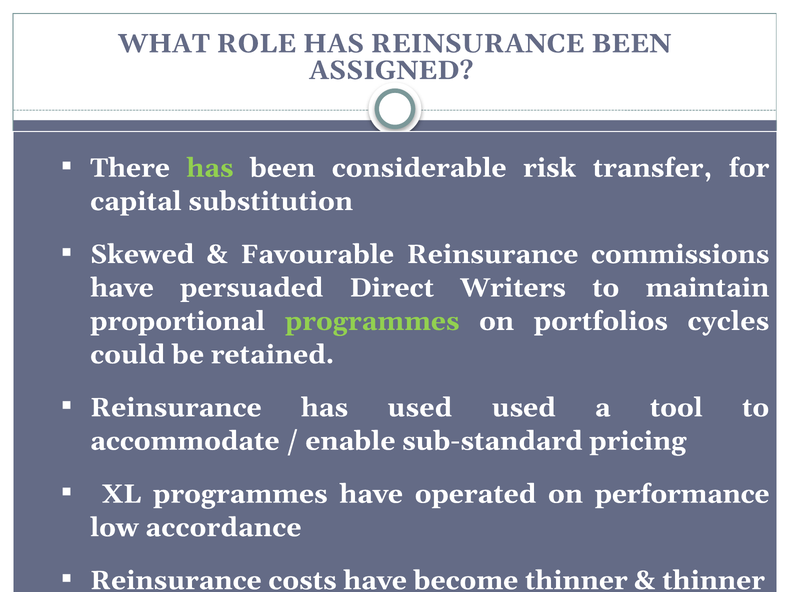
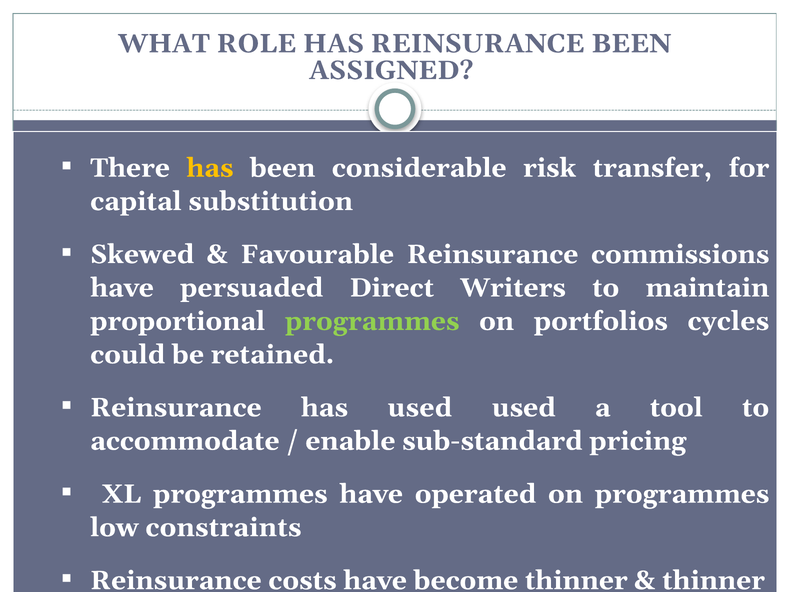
has at (210, 168) colour: light green -> yellow
on performance: performance -> programmes
accordance: accordance -> constraints
